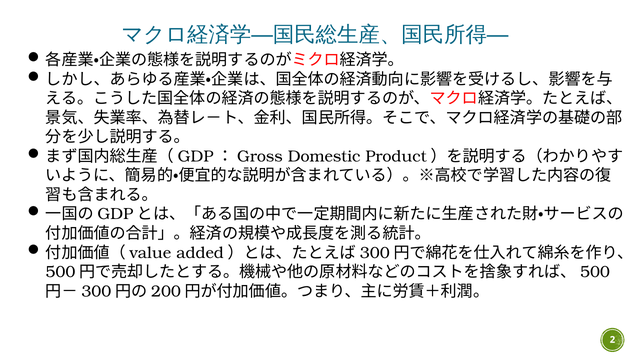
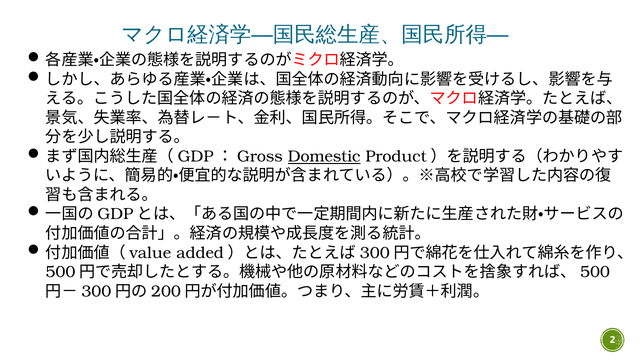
Domestic underline: none -> present
